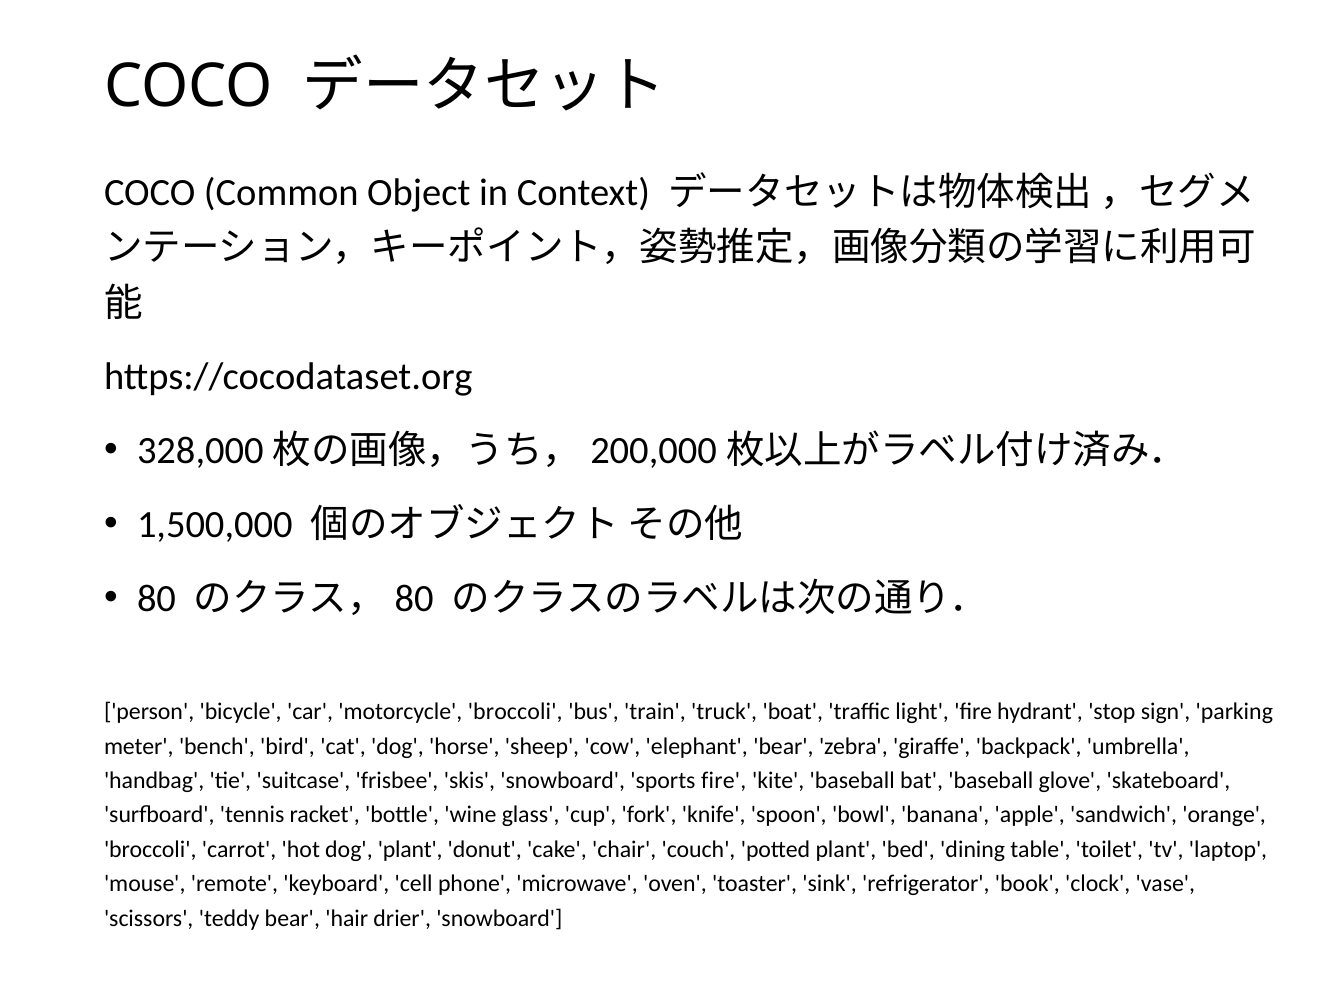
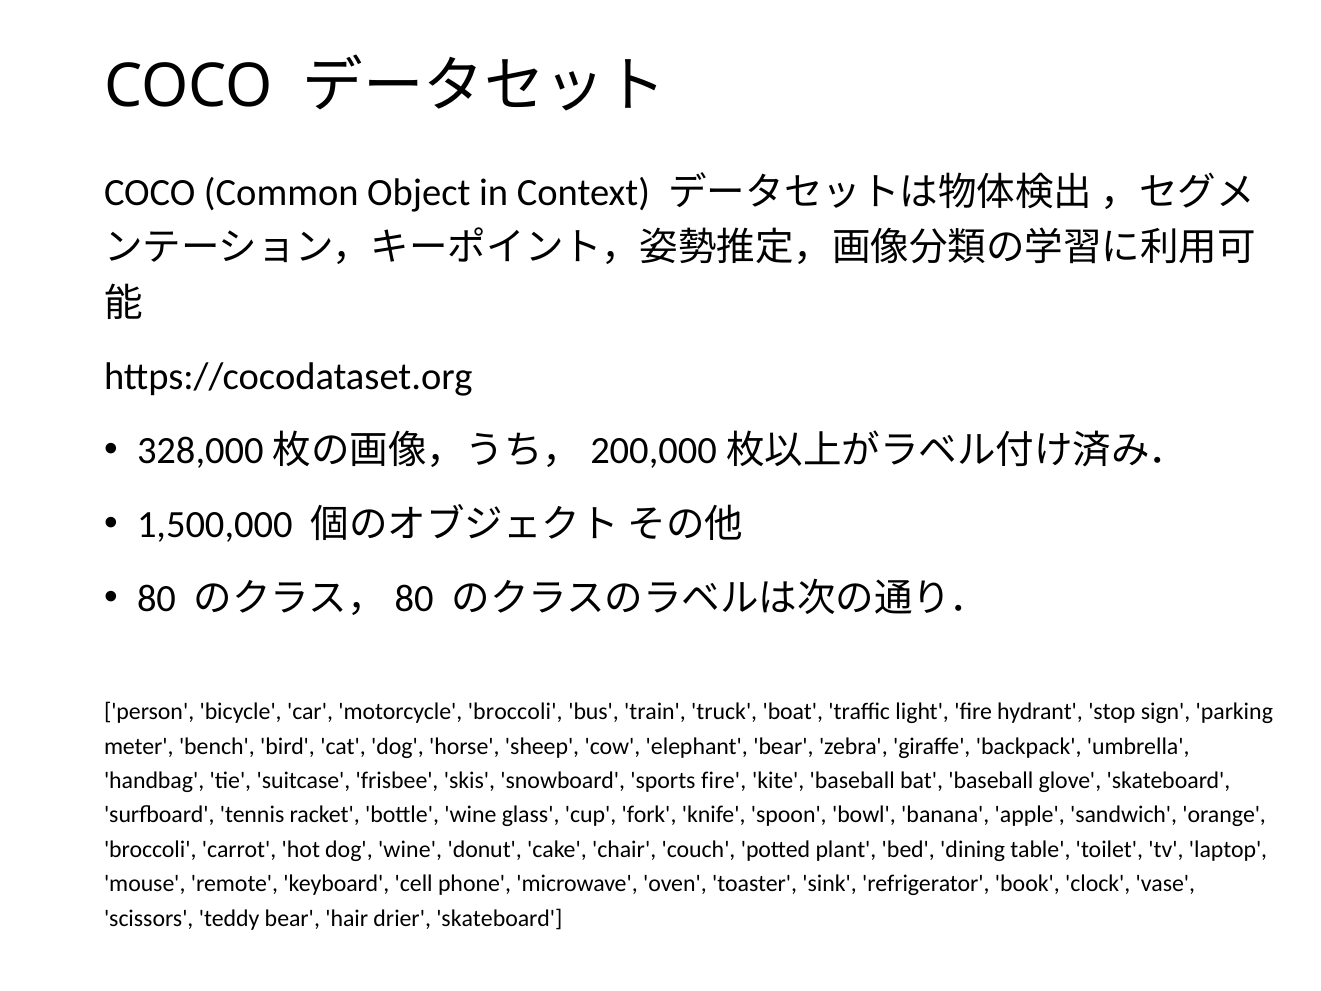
dog plant: plant -> wine
drier snowboard: snowboard -> skateboard
